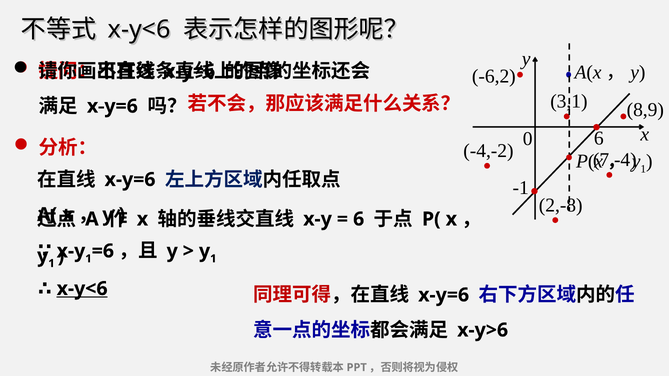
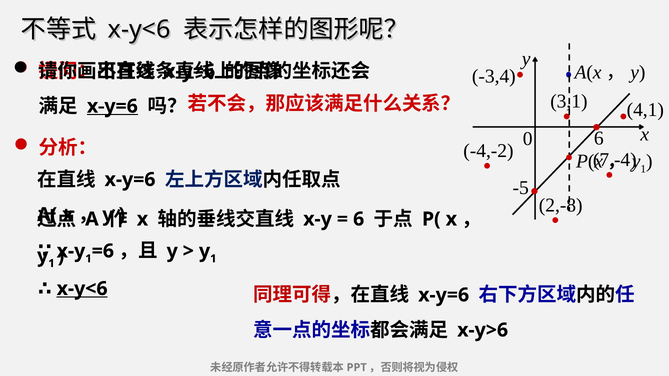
-6,2: -6,2 -> -3,4
x-y=6 at (112, 106) underline: none -> present
8,9: 8,9 -> 4,1
-1: -1 -> -5
